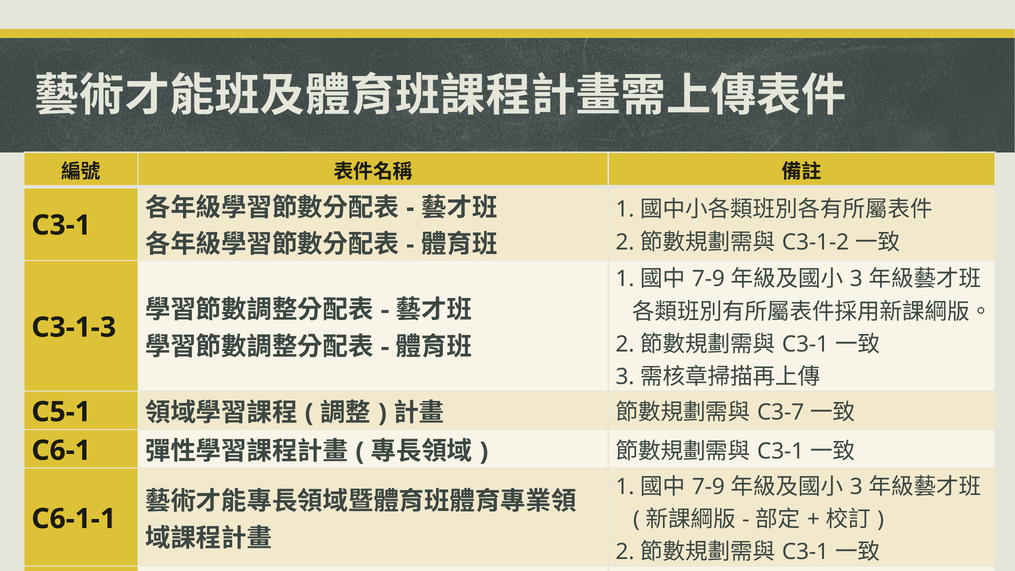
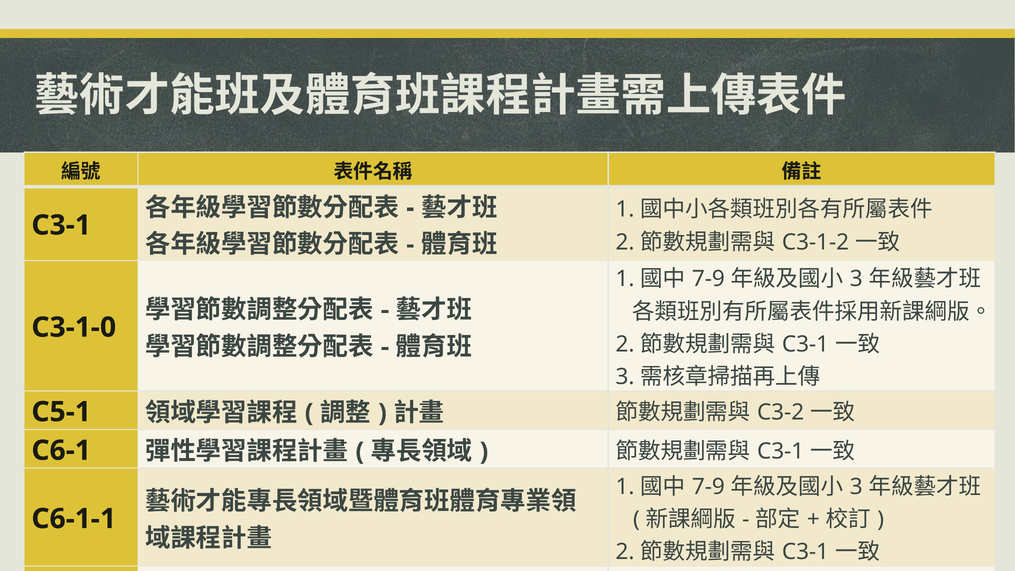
C3-1-3: C3-1-3 -> C3-1-0
C3-7: C3-7 -> C3-2
